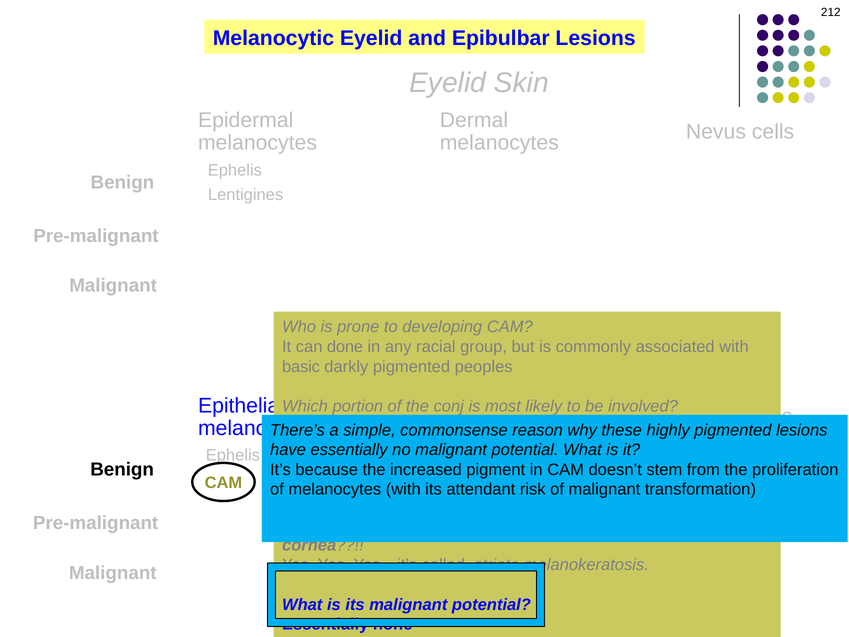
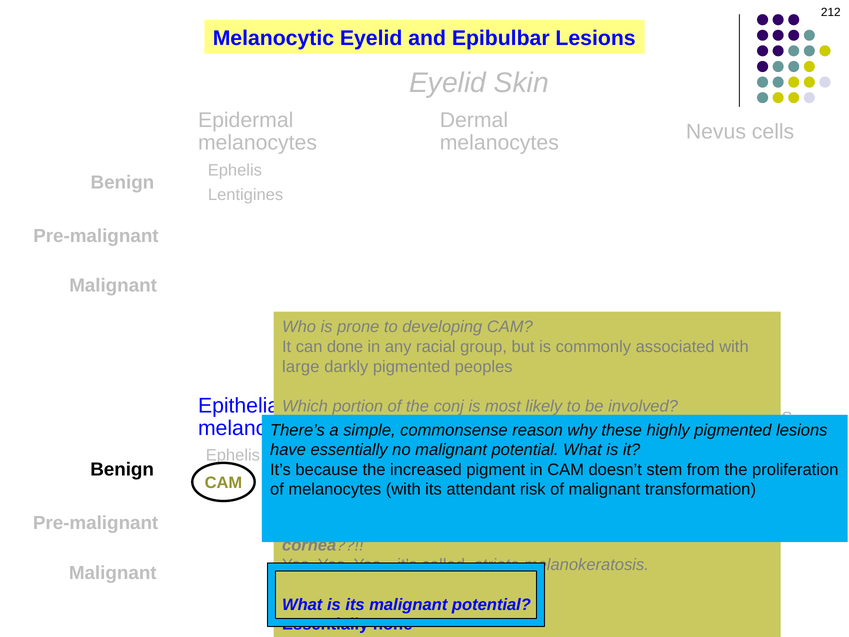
basic: basic -> large
